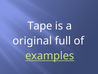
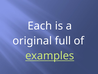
Tape: Tape -> Each
